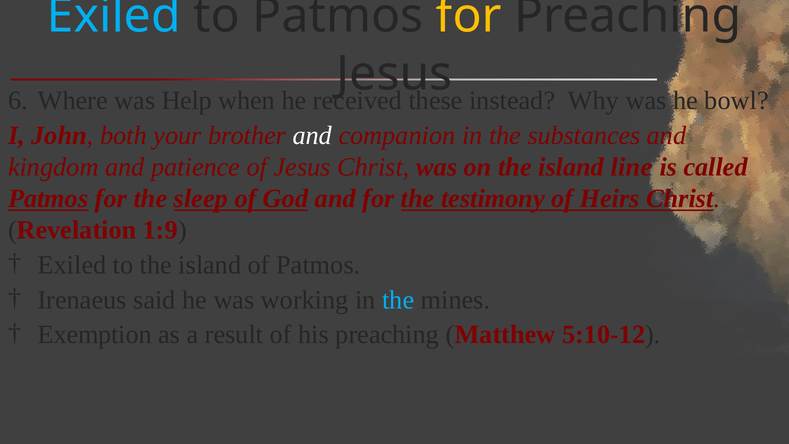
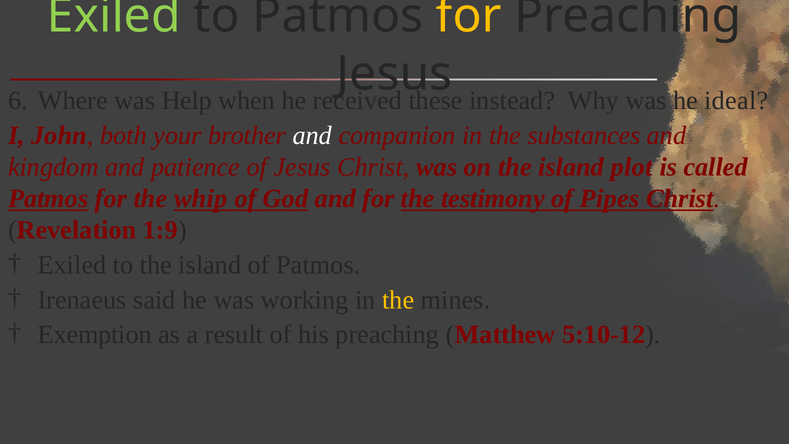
Exiled at (114, 16) colour: light blue -> light green
bowl: bowl -> ideal
line: line -> plot
sleep: sleep -> whip
Heirs: Heirs -> Pipes
the at (398, 300) colour: light blue -> yellow
